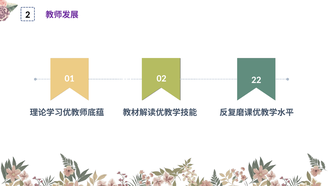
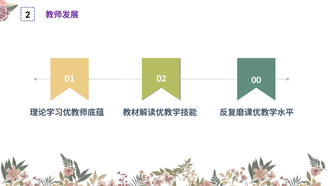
22: 22 -> 00
